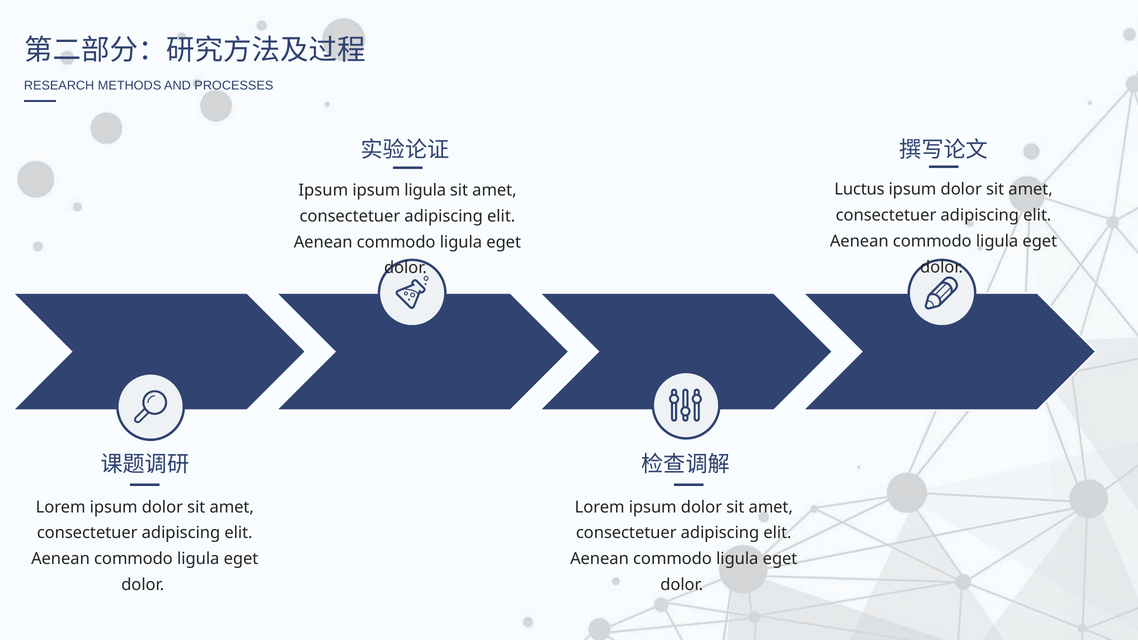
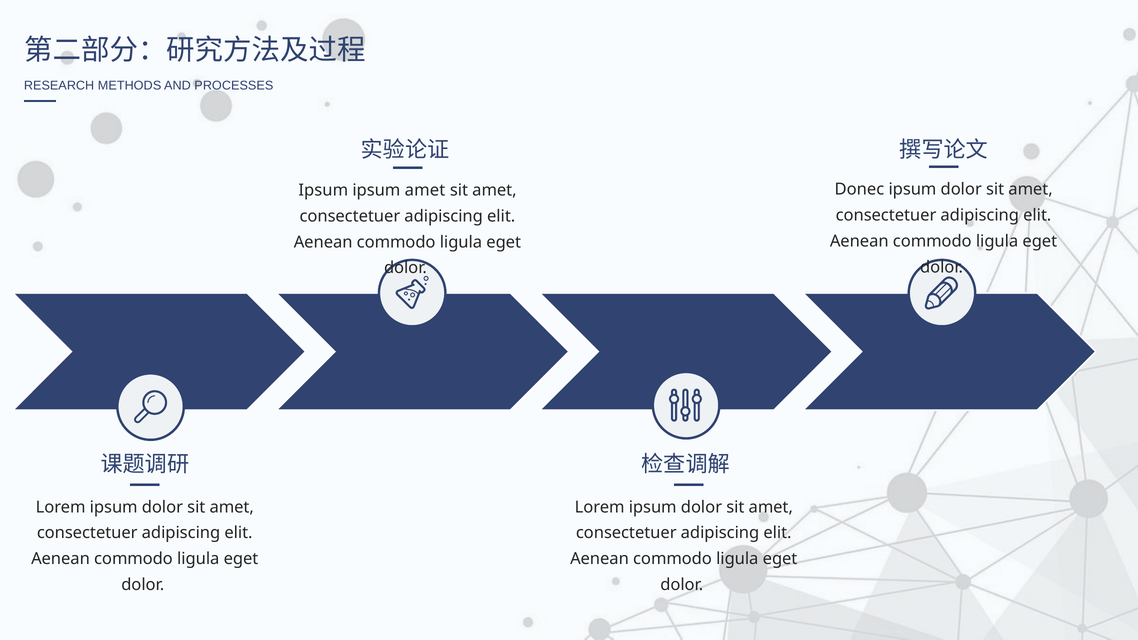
Luctus: Luctus -> Donec
ipsum ligula: ligula -> amet
